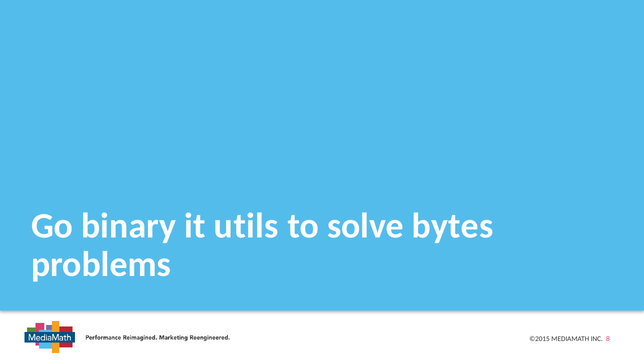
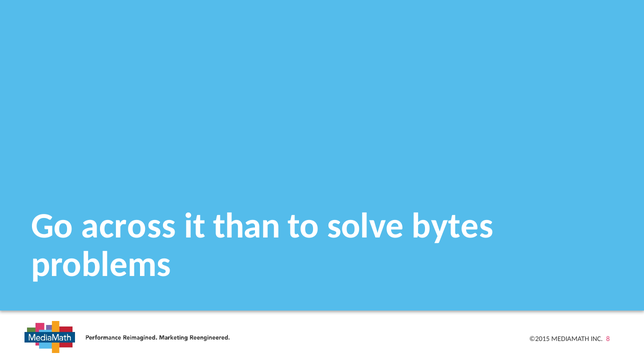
binary: binary -> across
utils: utils -> than
